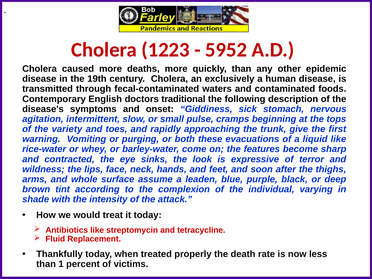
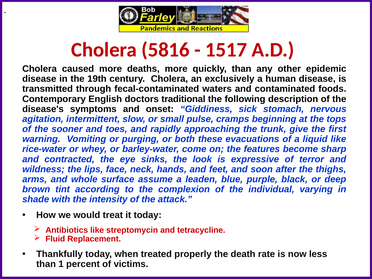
1223: 1223 -> 5816
5952: 5952 -> 1517
variety: variety -> sooner
